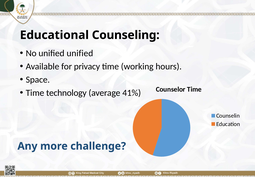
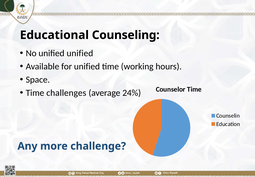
for privacy: privacy -> unified
technology: technology -> challenges
41%: 41% -> 24%
